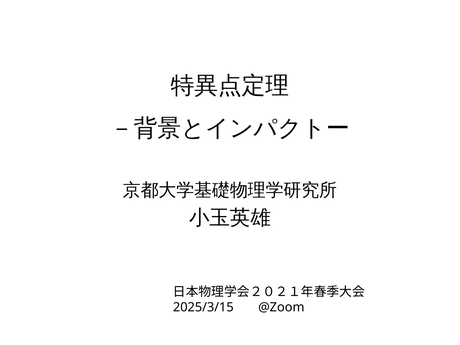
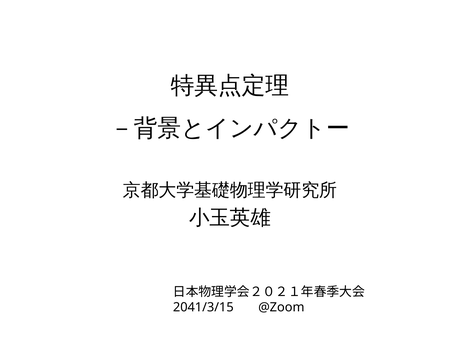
2025/3/15: 2025/3/15 -> 2041/3/15
